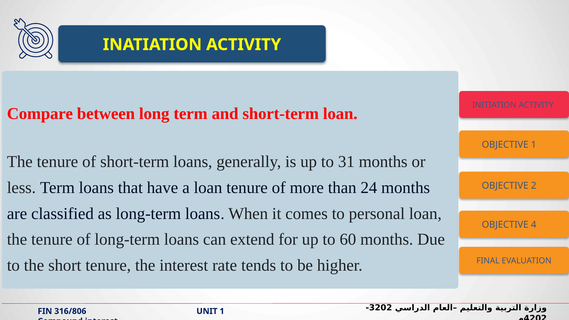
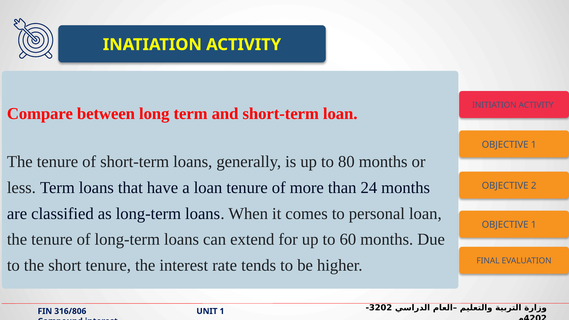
31: 31 -> 80
4 at (534, 225): 4 -> 1
